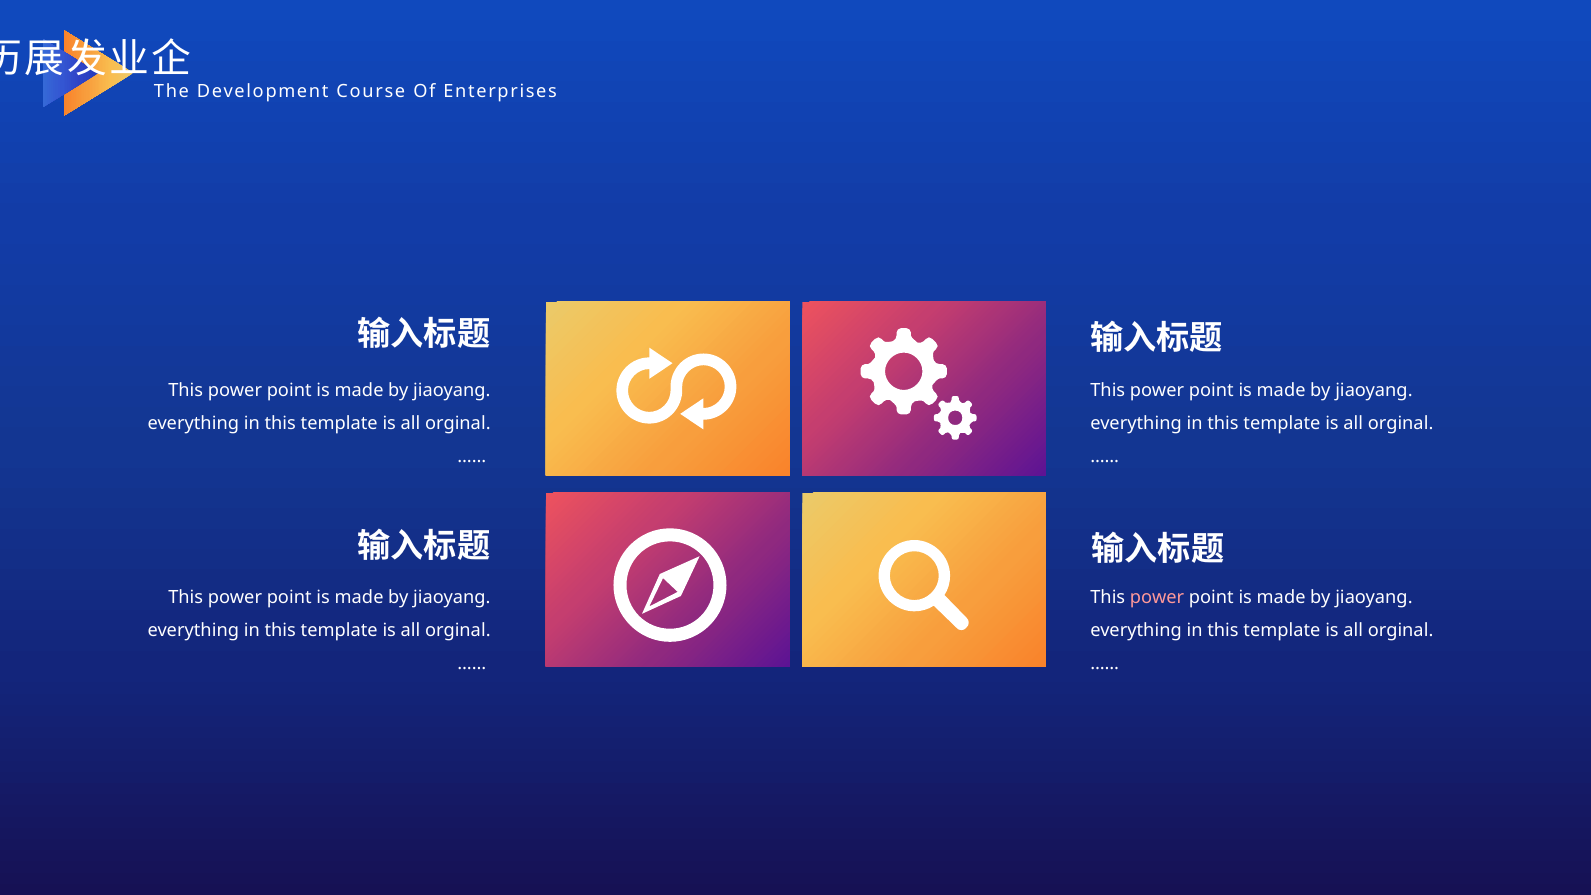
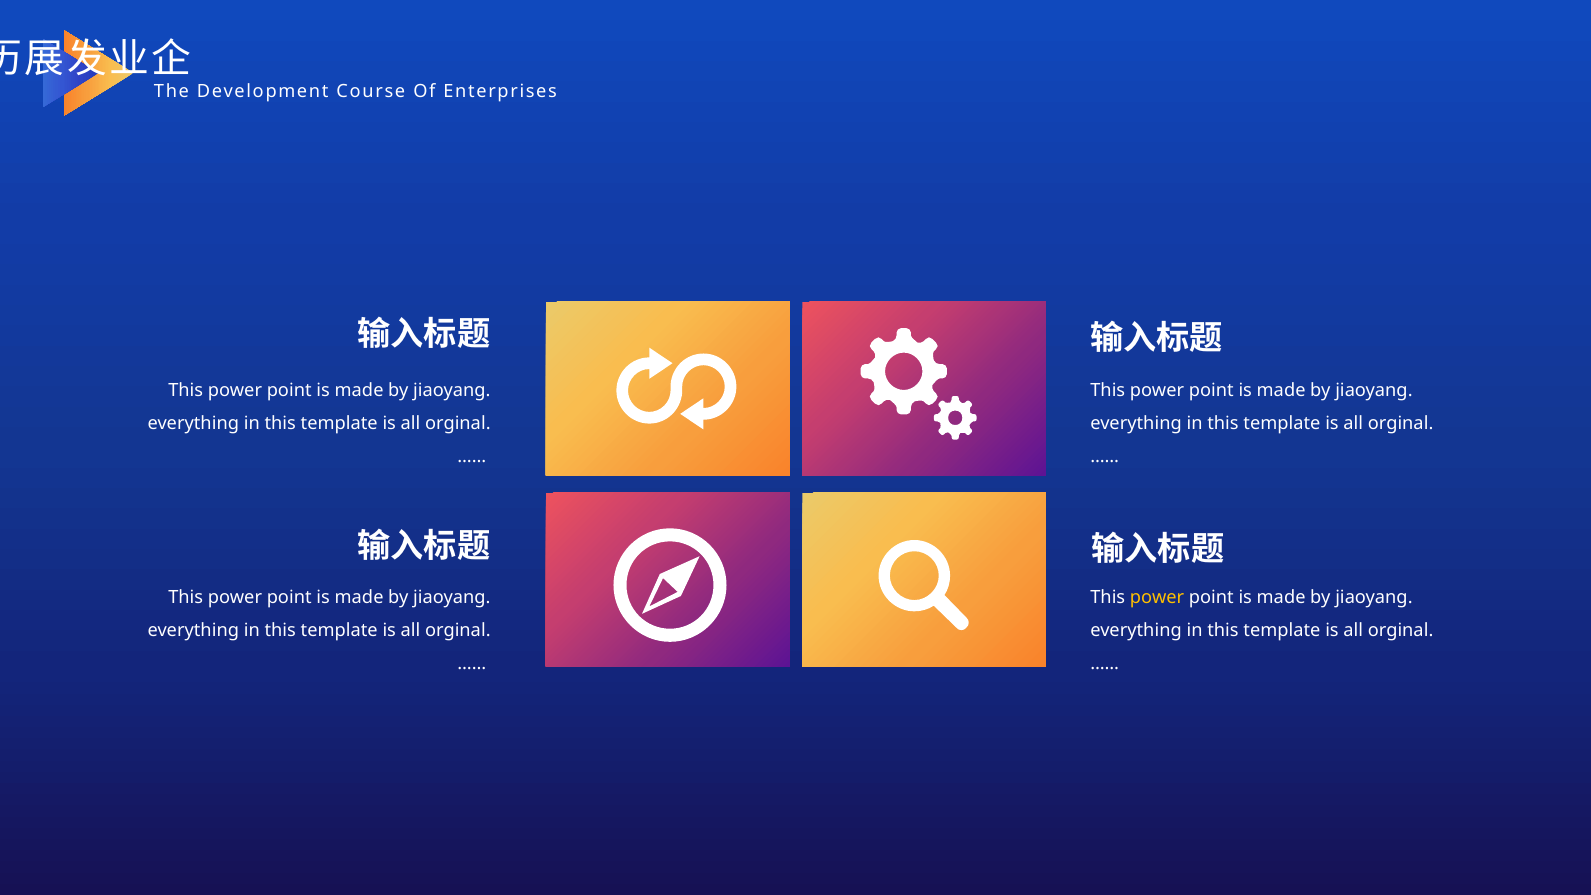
power at (1157, 597) colour: pink -> yellow
